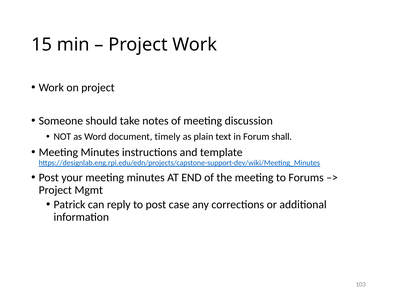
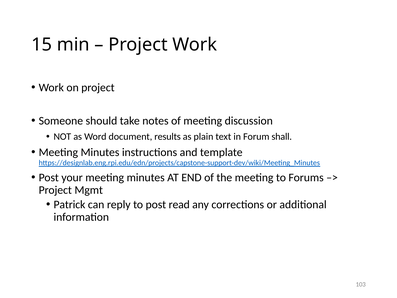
timely: timely -> results
case: case -> read
